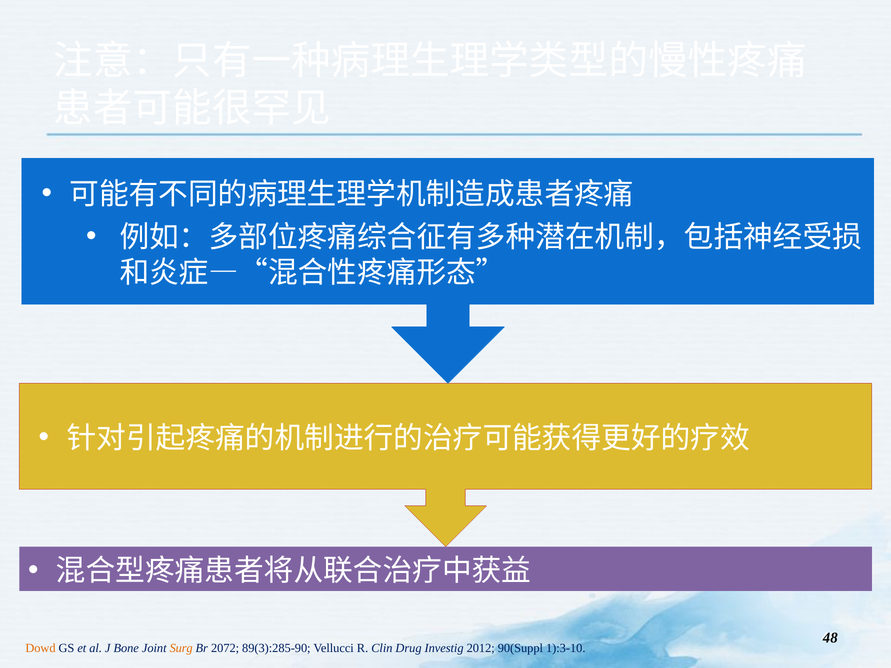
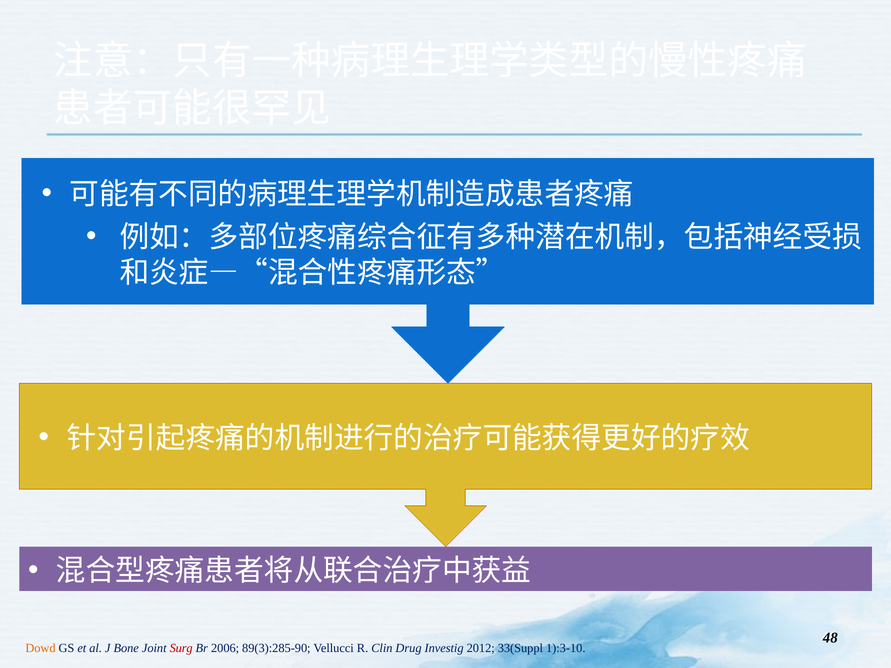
Surg colour: orange -> red
2072: 2072 -> 2006
90(Suppl: 90(Suppl -> 33(Suppl
